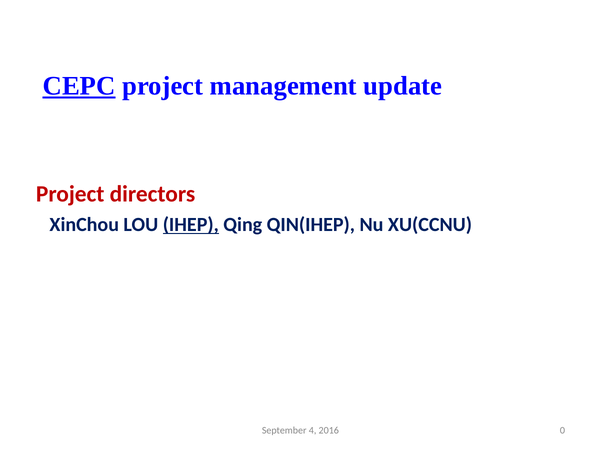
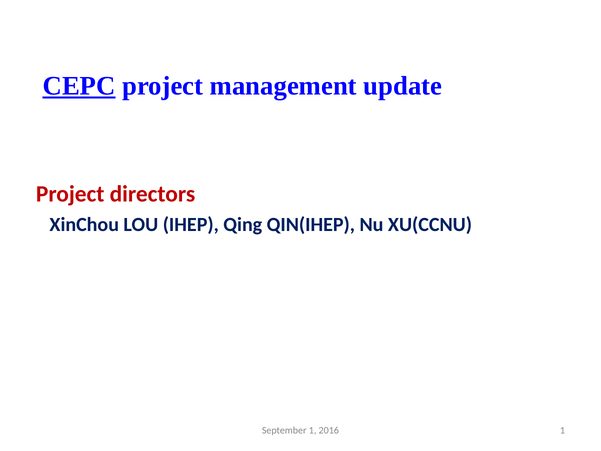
IHEP underline: present -> none
September 4: 4 -> 1
2016 0: 0 -> 1
